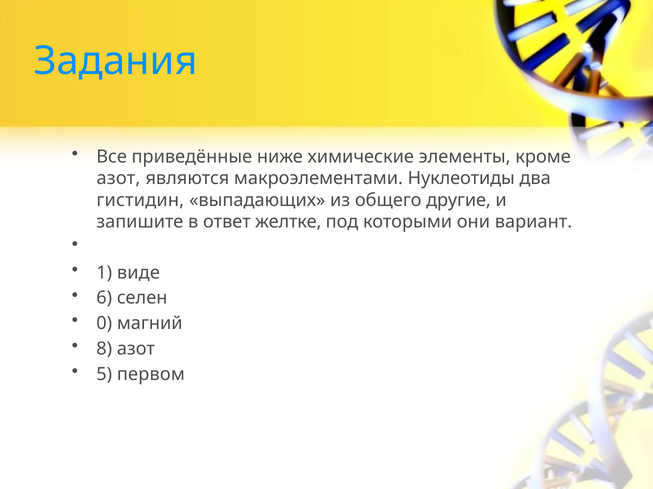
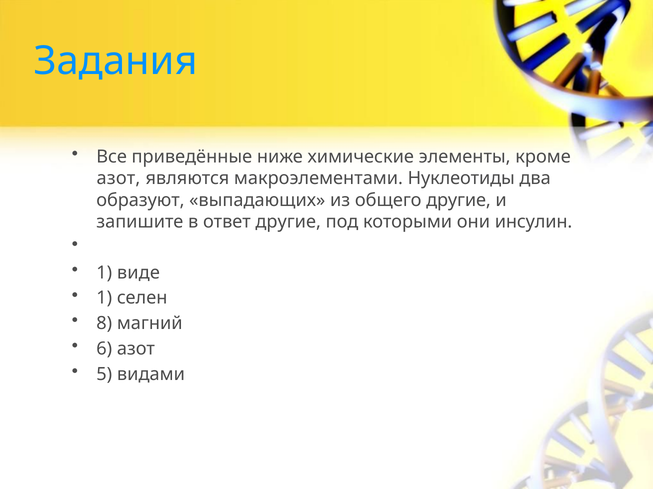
гистидин: гистидин -> образуют
ответ желтке: желтке -> другие
вариант: вариант -> инсулин
6 at (104, 298): 6 -> 1
0: 0 -> 8
8: 8 -> 6
первом: первом -> видами
